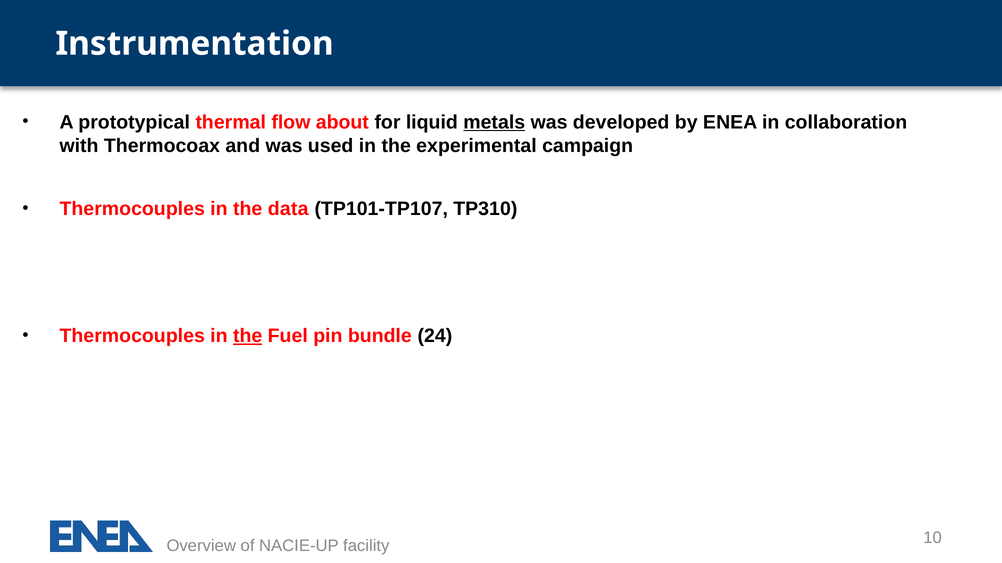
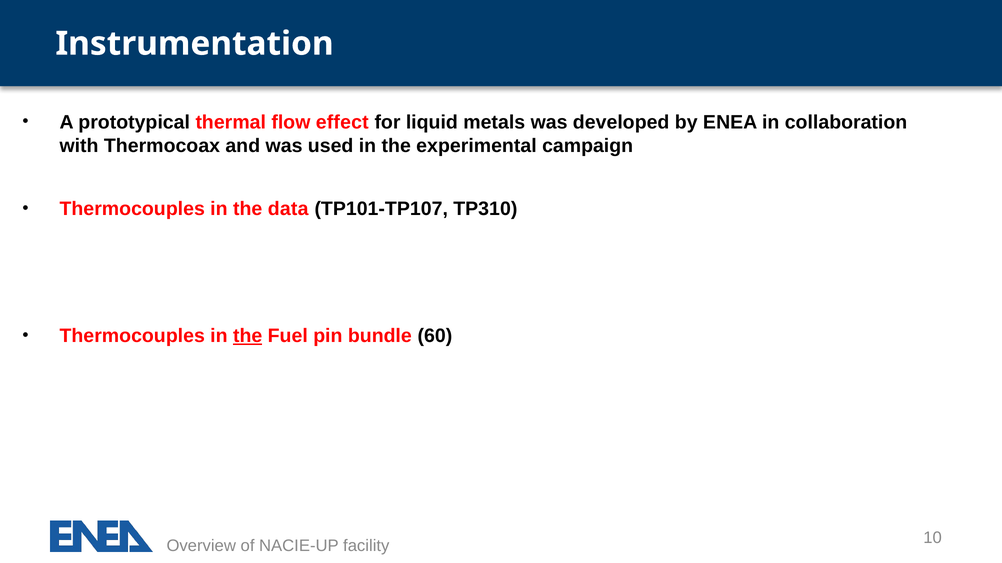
about: about -> effect
metals underline: present -> none
24: 24 -> 60
